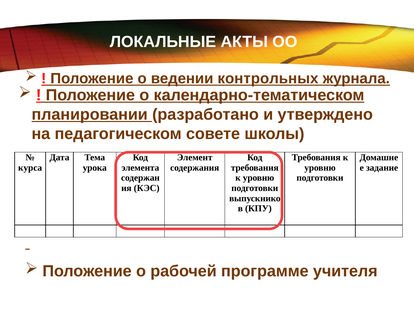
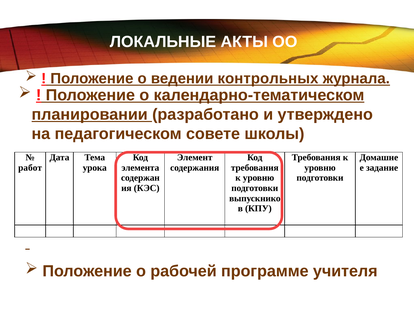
курса: курса -> работ
